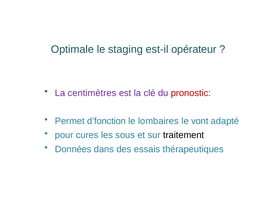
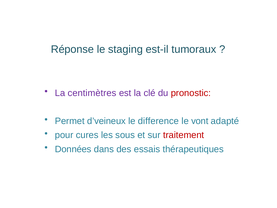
Optimale: Optimale -> Réponse
opérateur: opérateur -> tumoraux
d’fonction: d’fonction -> d’veineux
lombaires: lombaires -> difference
traitement colour: black -> red
